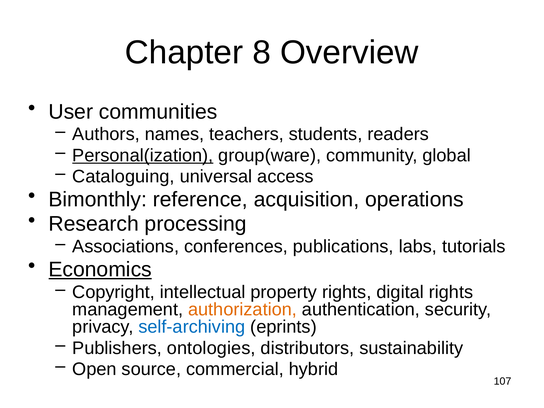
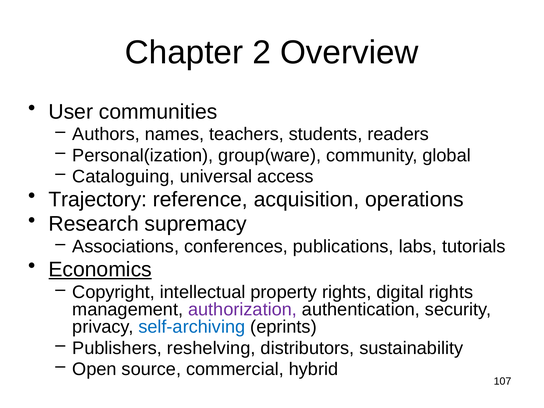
8: 8 -> 2
Personal(ization underline: present -> none
Bimonthly: Bimonthly -> Trajectory
processing: processing -> supremacy
authorization colour: orange -> purple
ontologies: ontologies -> reshelving
